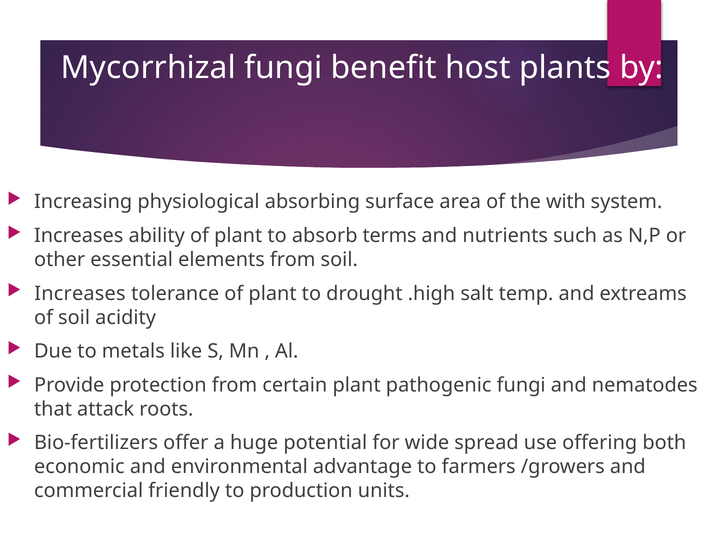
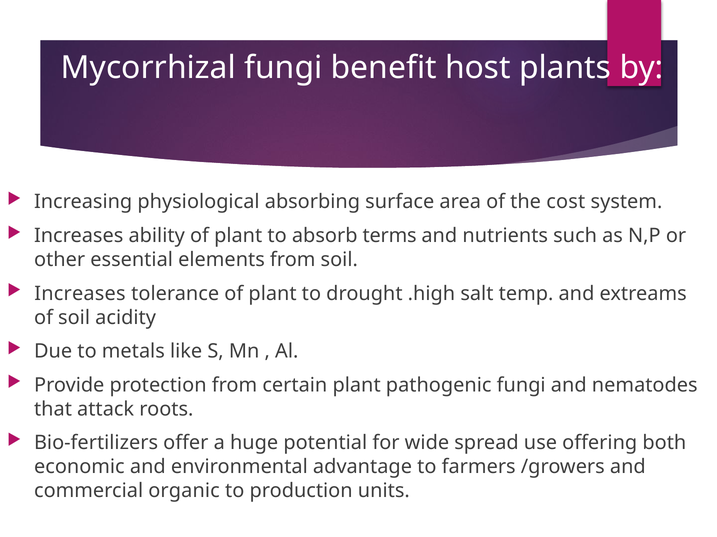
with: with -> cost
friendly: friendly -> organic
